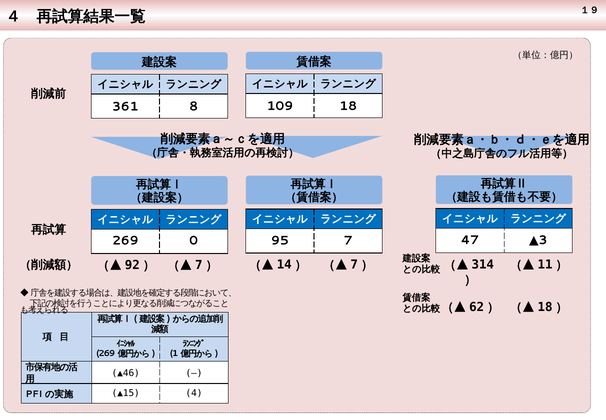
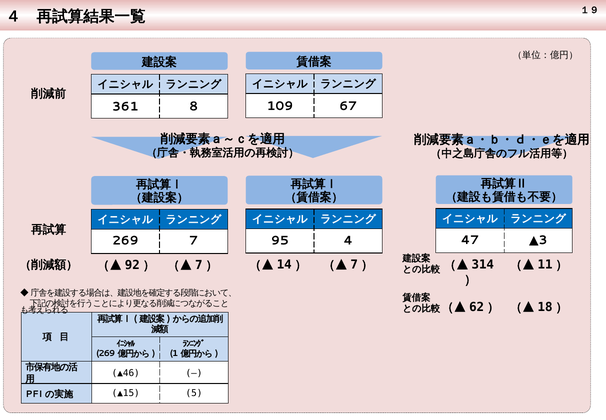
18: 18 -> 67
7: 7 -> 4
0: 0 -> 7
4: 4 -> 5
